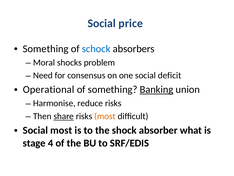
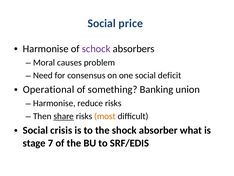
Something at (46, 49): Something -> Harmonise
schock colour: blue -> purple
shocks: shocks -> causes
Banking underline: present -> none
Social most: most -> crisis
4: 4 -> 7
